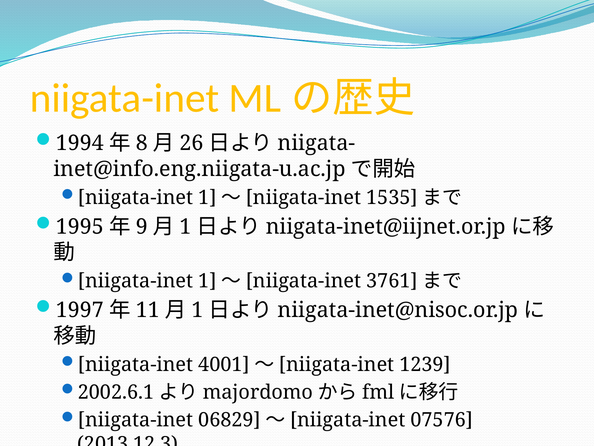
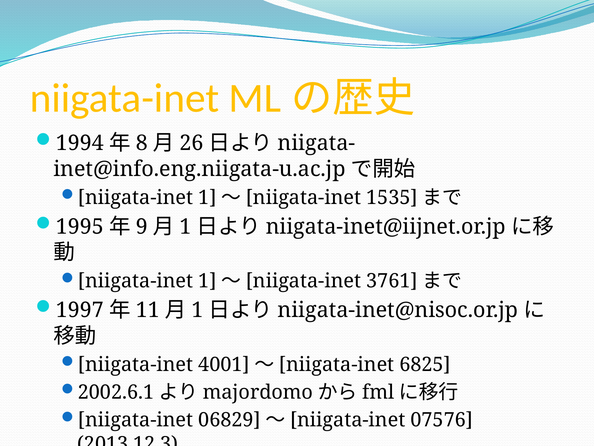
1239: 1239 -> 6825
